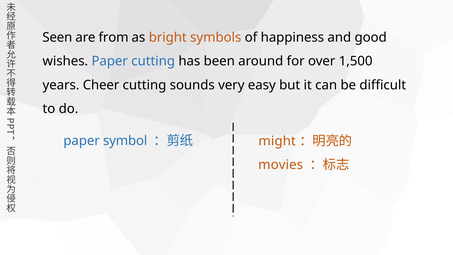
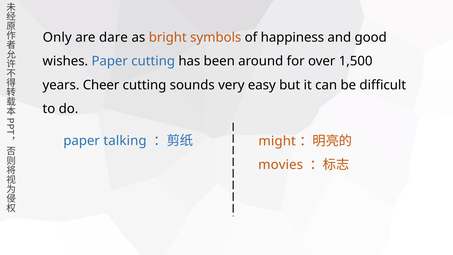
Seen: Seen -> Only
from: from -> dare
symbol: symbol -> talking
